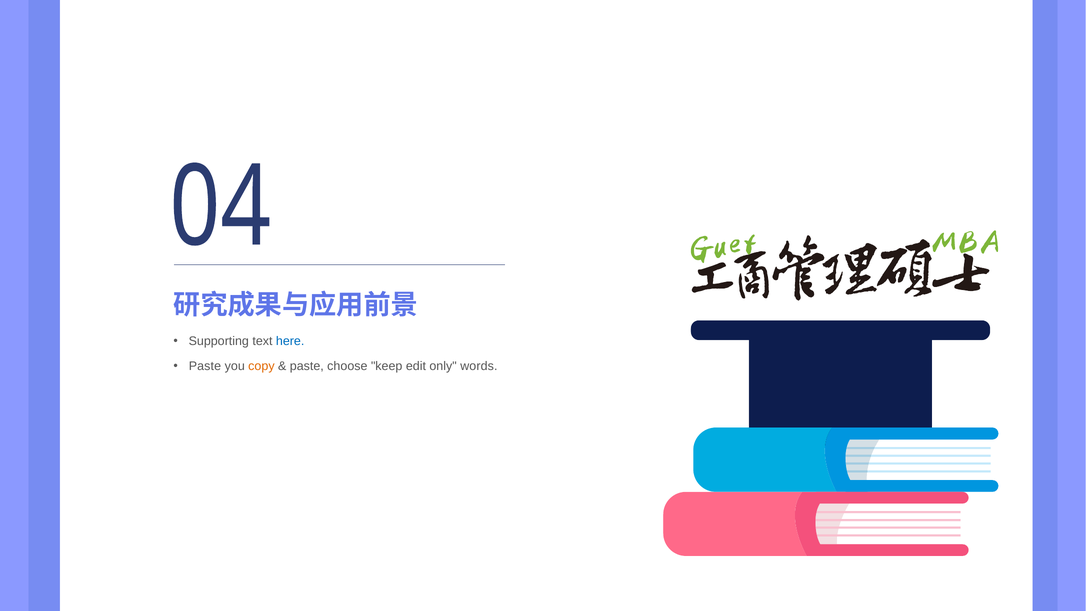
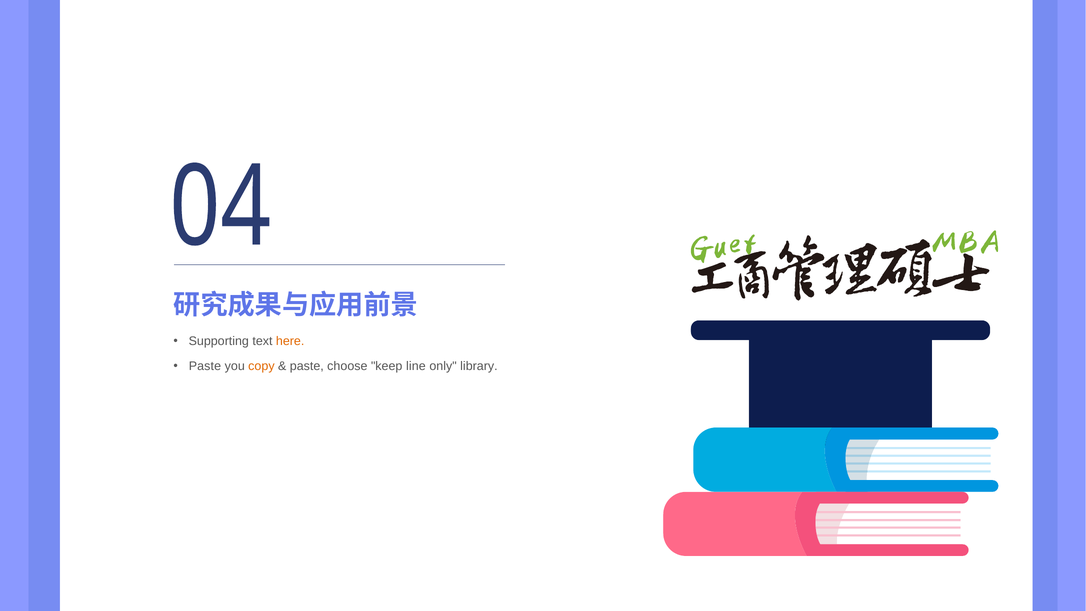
here colour: blue -> orange
edit: edit -> line
words: words -> library
